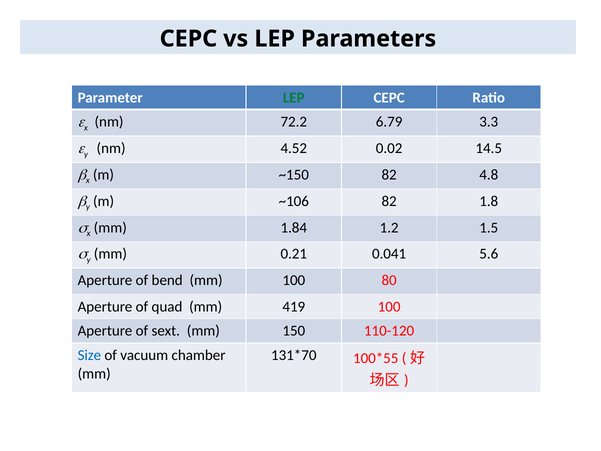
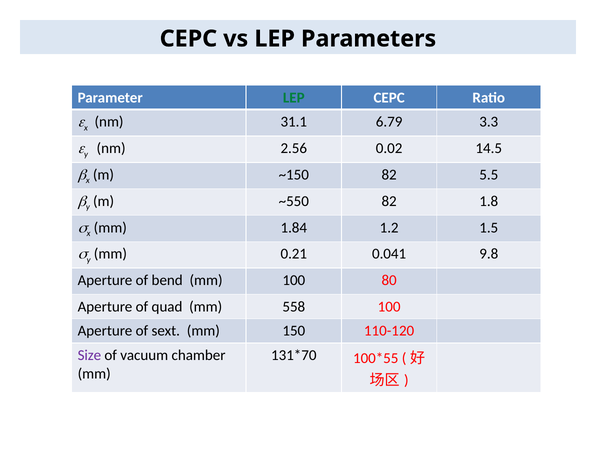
72.2: 72.2 -> 31.1
4.52: 4.52 -> 2.56
4.8: 4.8 -> 5.5
~106: ~106 -> ~550
5.6: 5.6 -> 9.8
419: 419 -> 558
Size colour: blue -> purple
